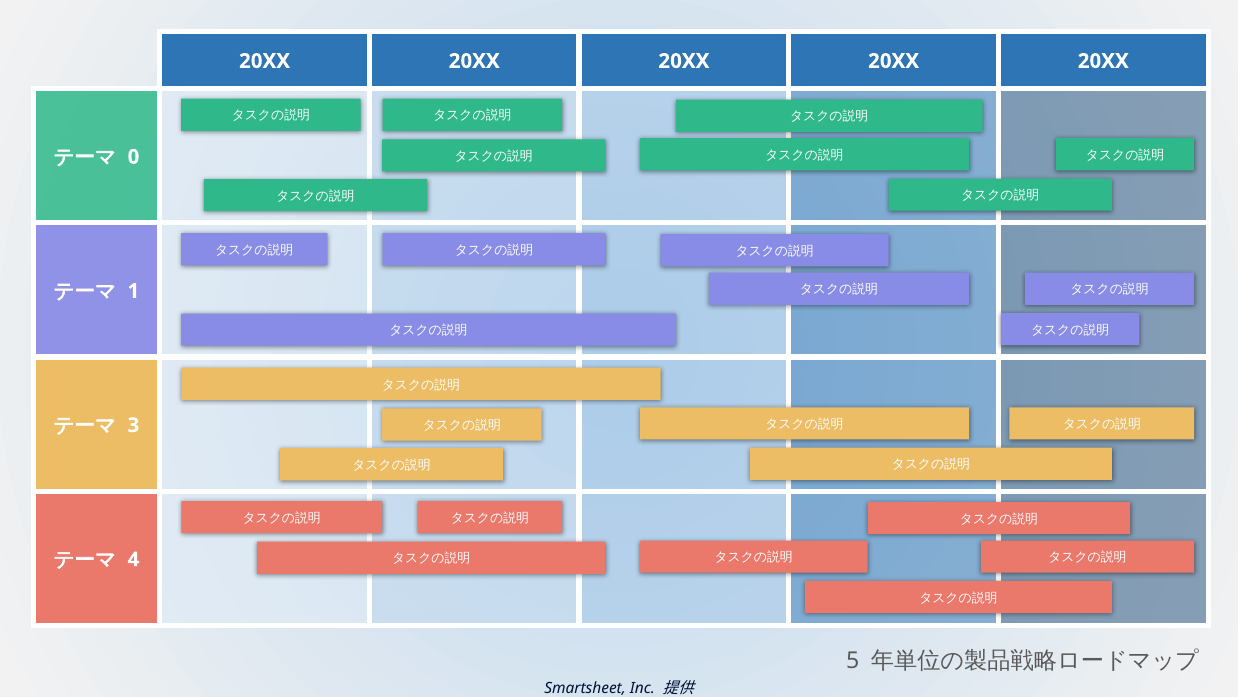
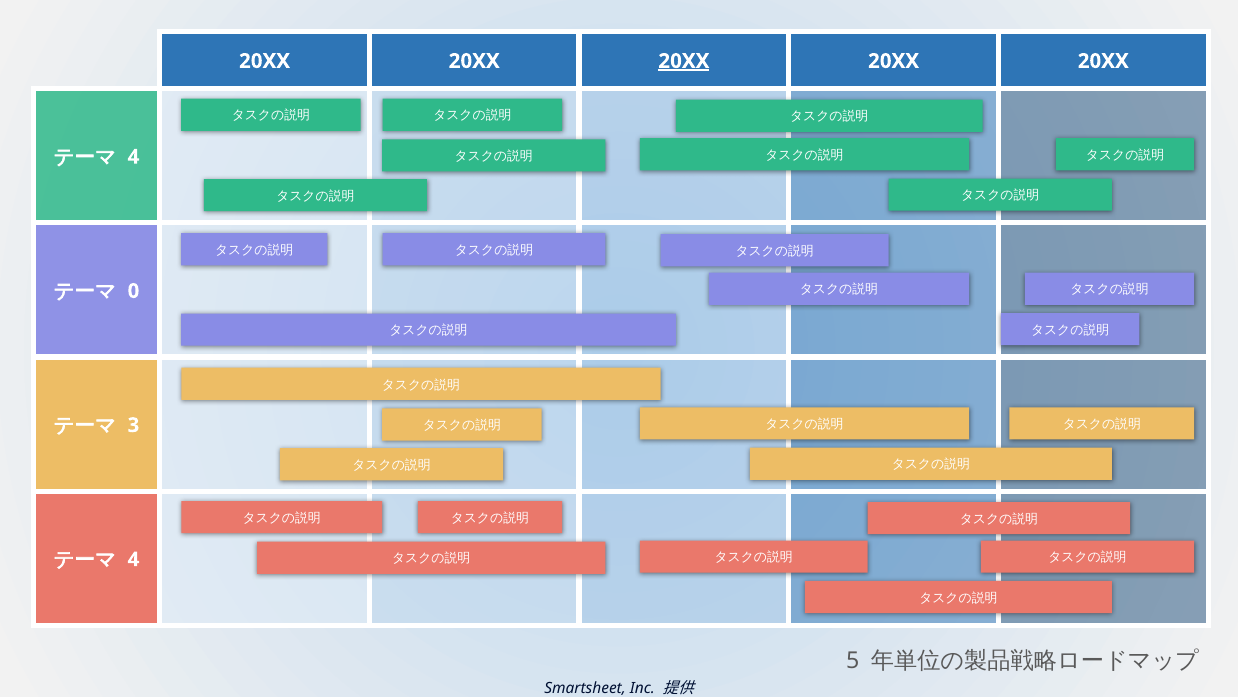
20XX at (684, 61) underline: none -> present
0 at (133, 157): 0 -> 4
1: 1 -> 0
